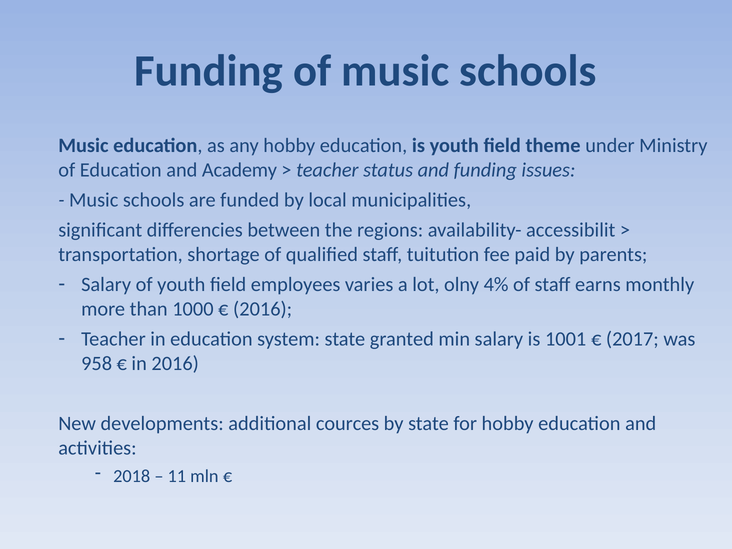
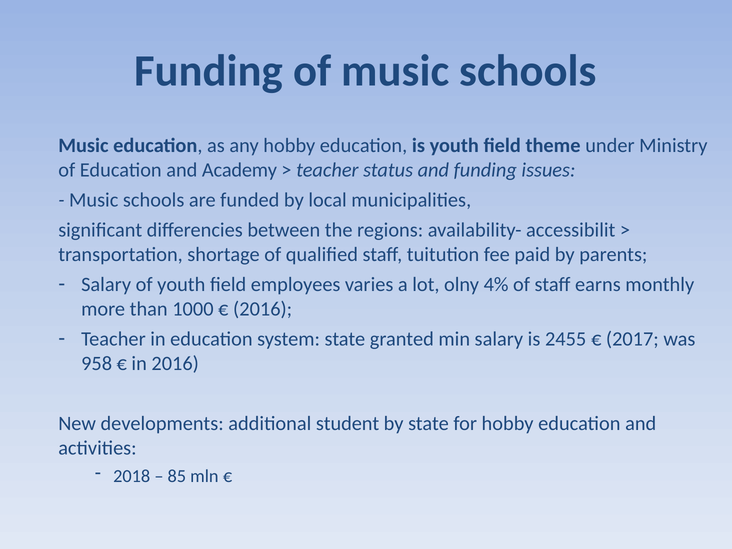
1001: 1001 -> 2455
cources: cources -> student
11: 11 -> 85
